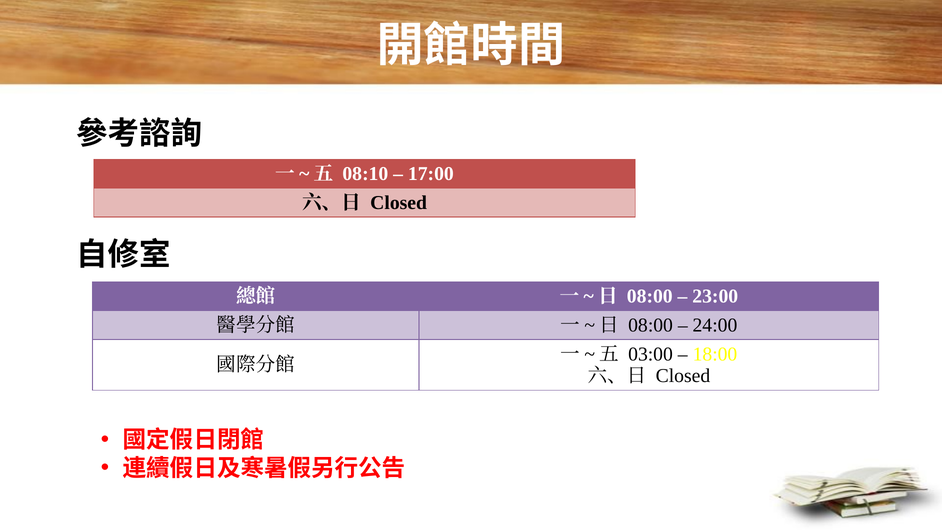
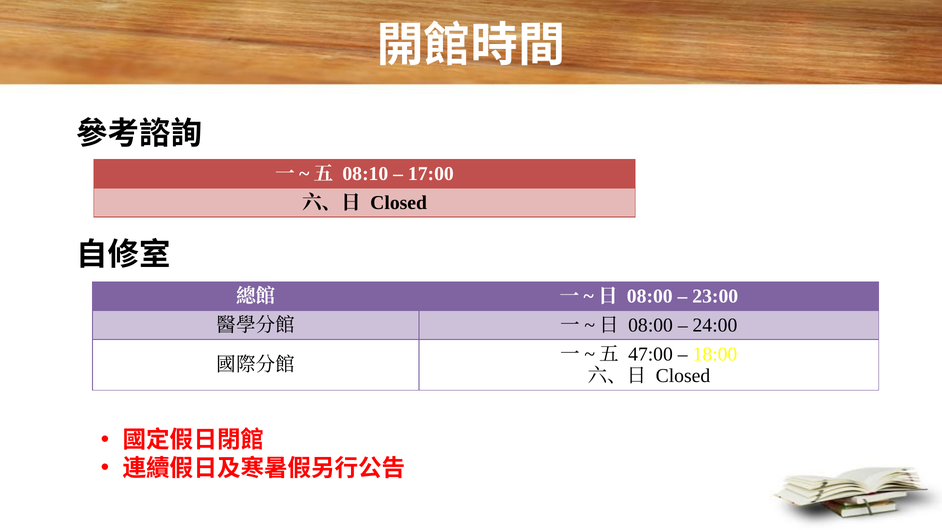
03:00: 03:00 -> 47:00
